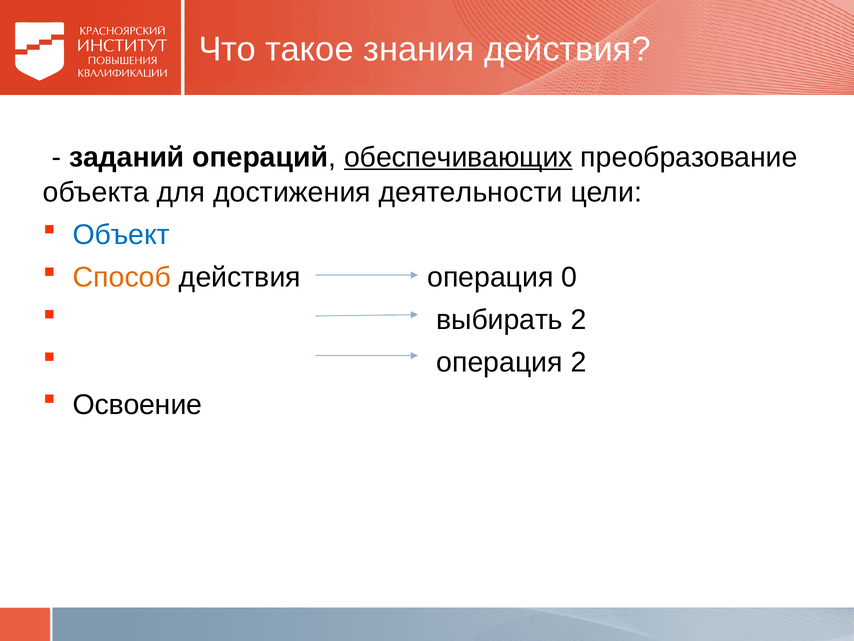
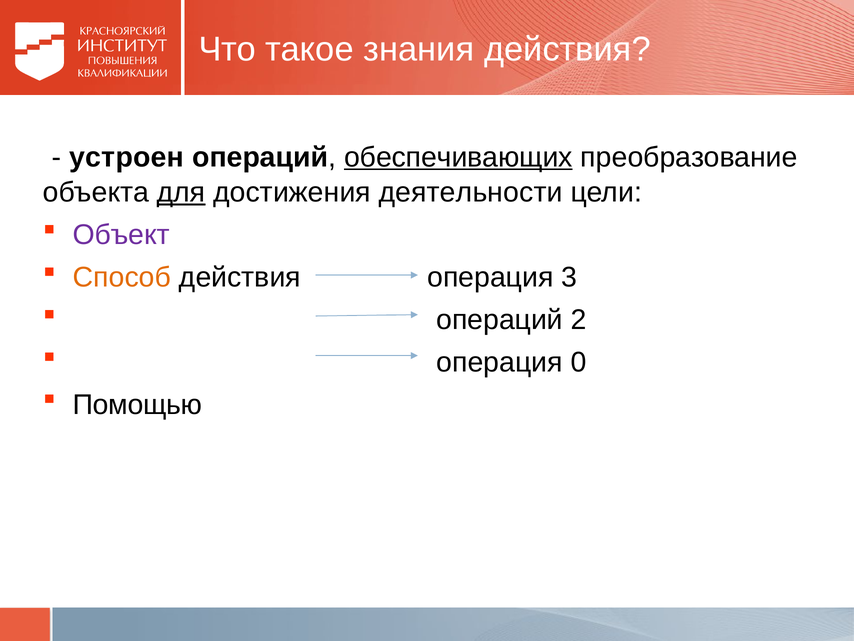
заданий: заданий -> устроен
для underline: none -> present
Объект colour: blue -> purple
0: 0 -> 3
выбирать at (500, 319): выбирать -> операций
операция 2: 2 -> 0
Освоение: Освоение -> Помощью
